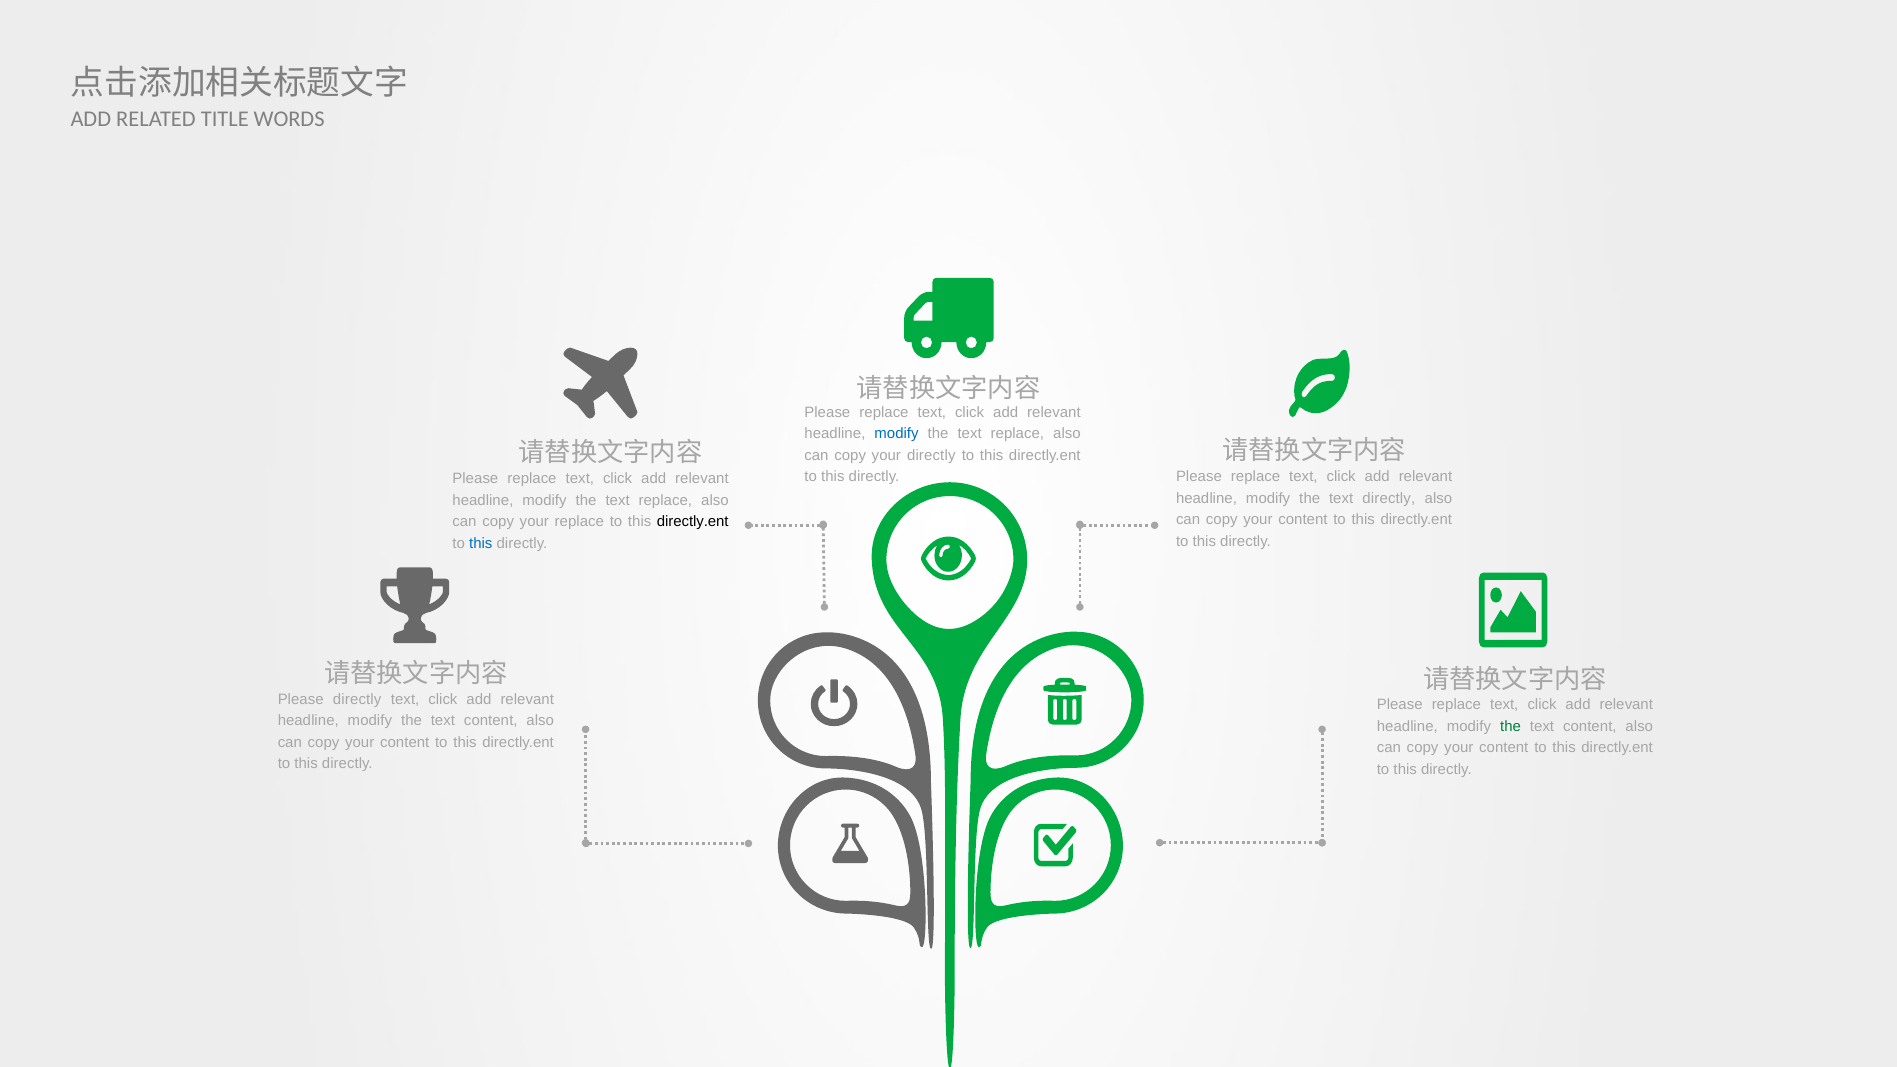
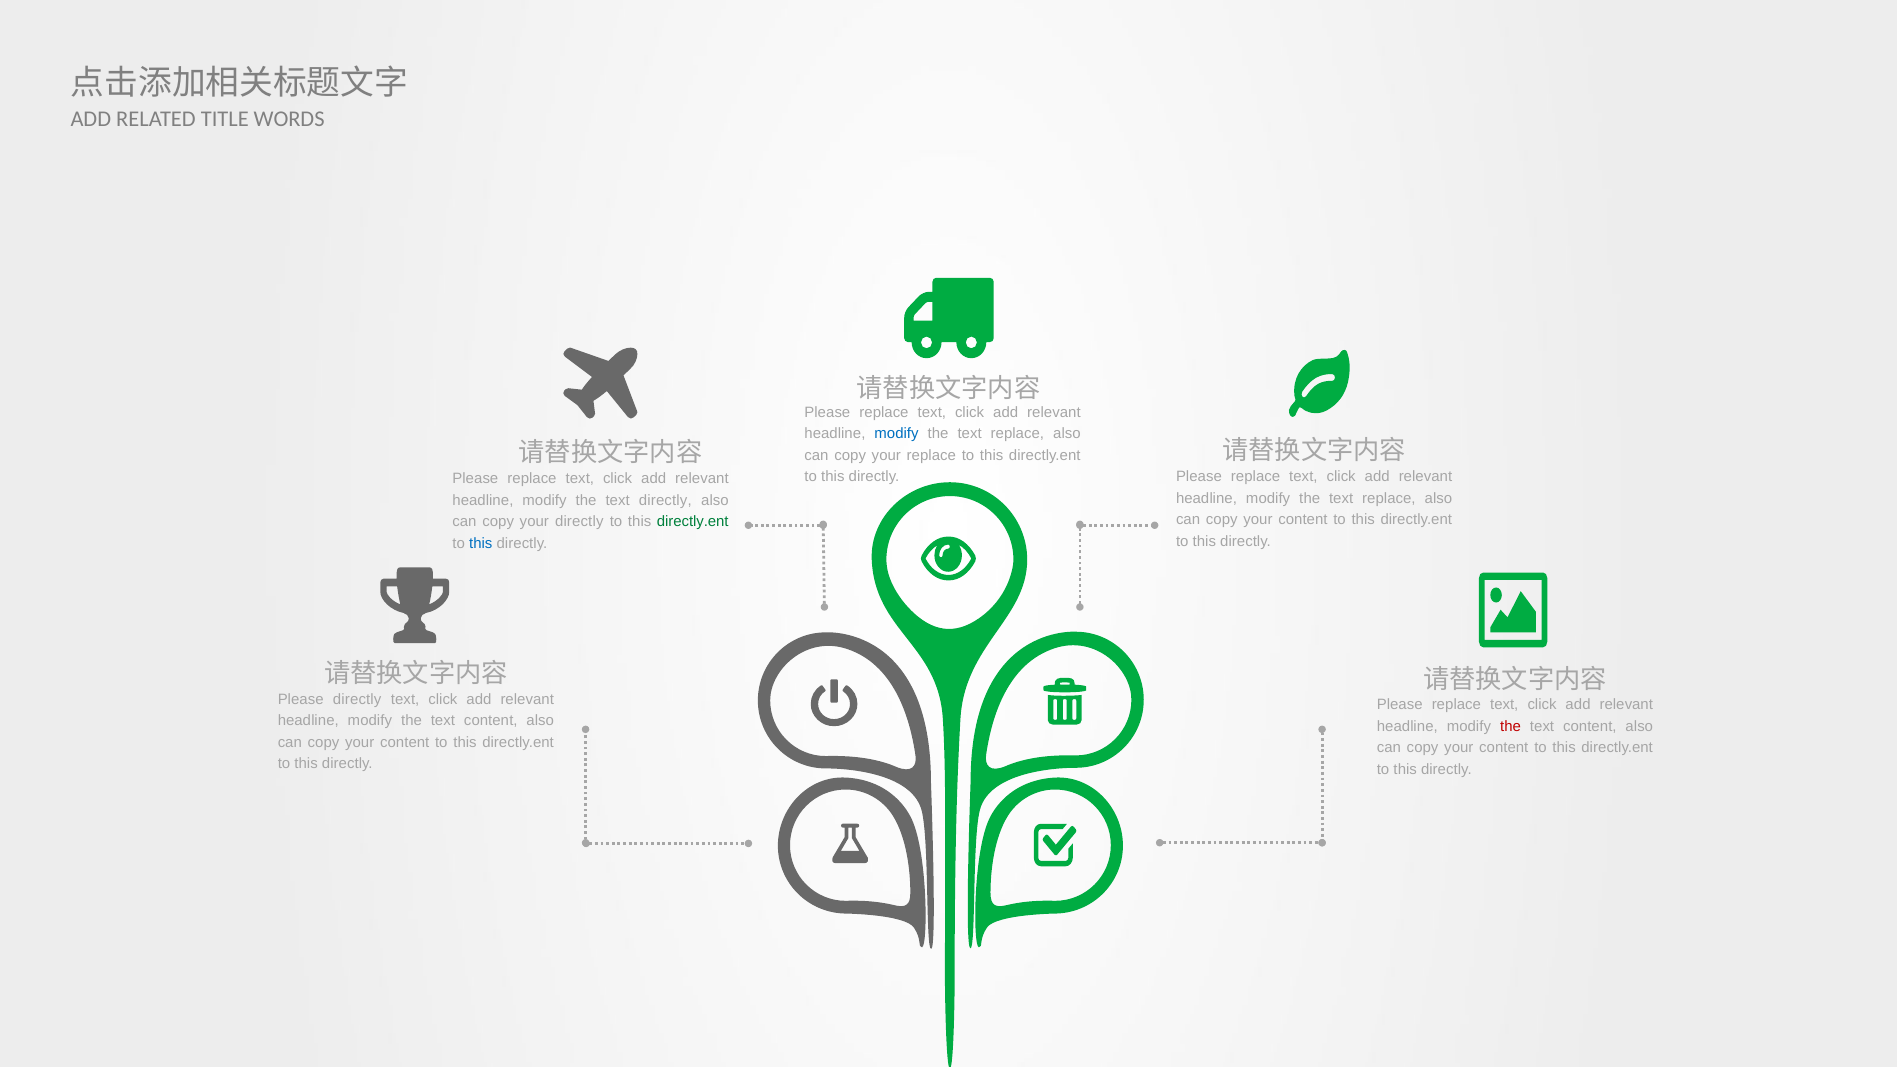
your directly: directly -> replace
directly at (1389, 498): directly -> replace
replace at (665, 500): replace -> directly
your replace: replace -> directly
directly.ent at (693, 522) colour: black -> green
the at (1511, 726) colour: green -> red
